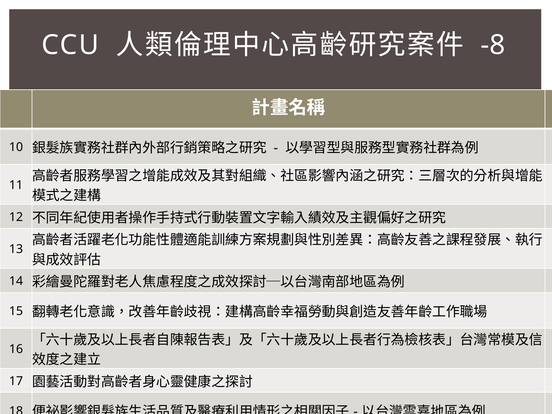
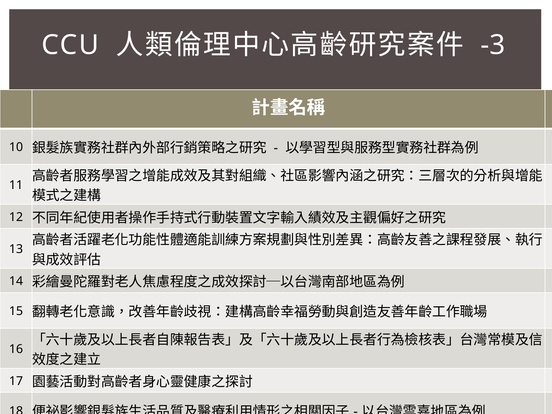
-8: -8 -> -3
